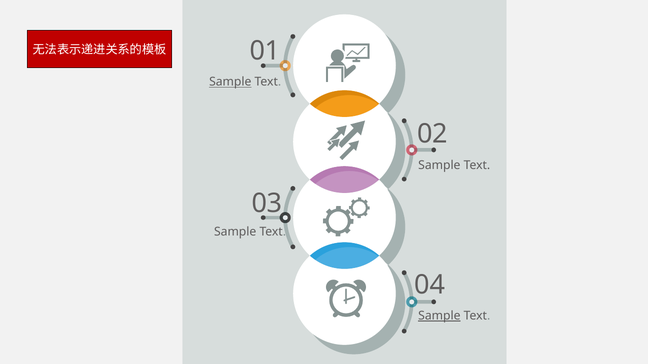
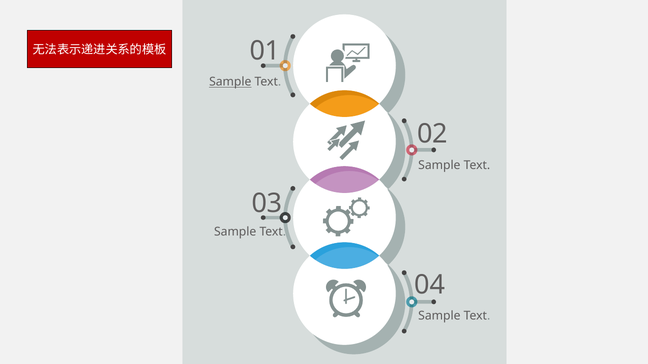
Sample at (439, 316) underline: present -> none
